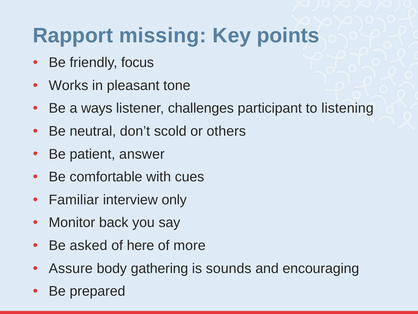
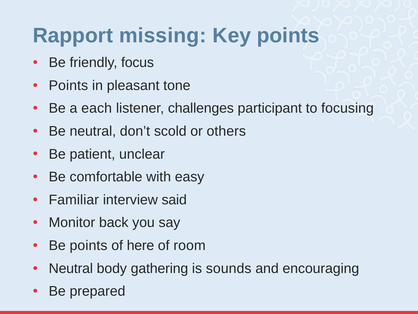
Works at (68, 85): Works -> Points
ways: ways -> each
listening: listening -> focusing
answer: answer -> unclear
cues: cues -> easy
only: only -> said
Be asked: asked -> points
more: more -> room
Assure at (71, 268): Assure -> Neutral
